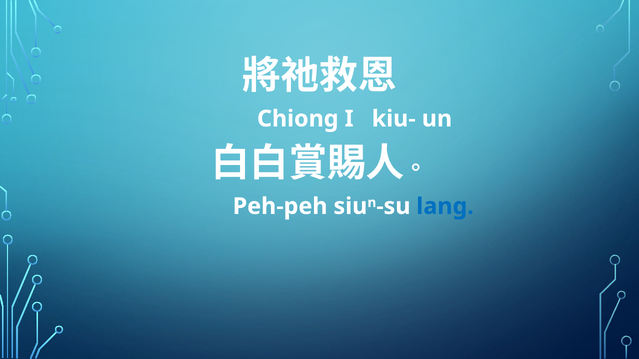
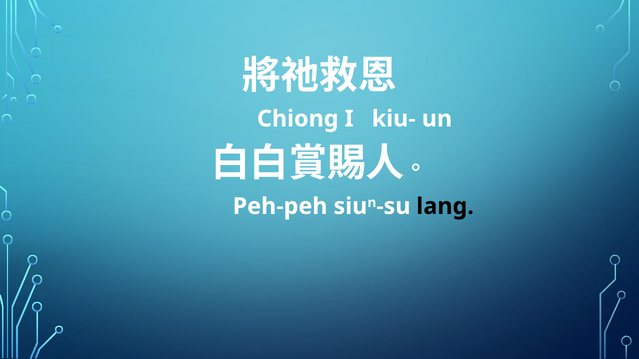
lang colour: blue -> black
